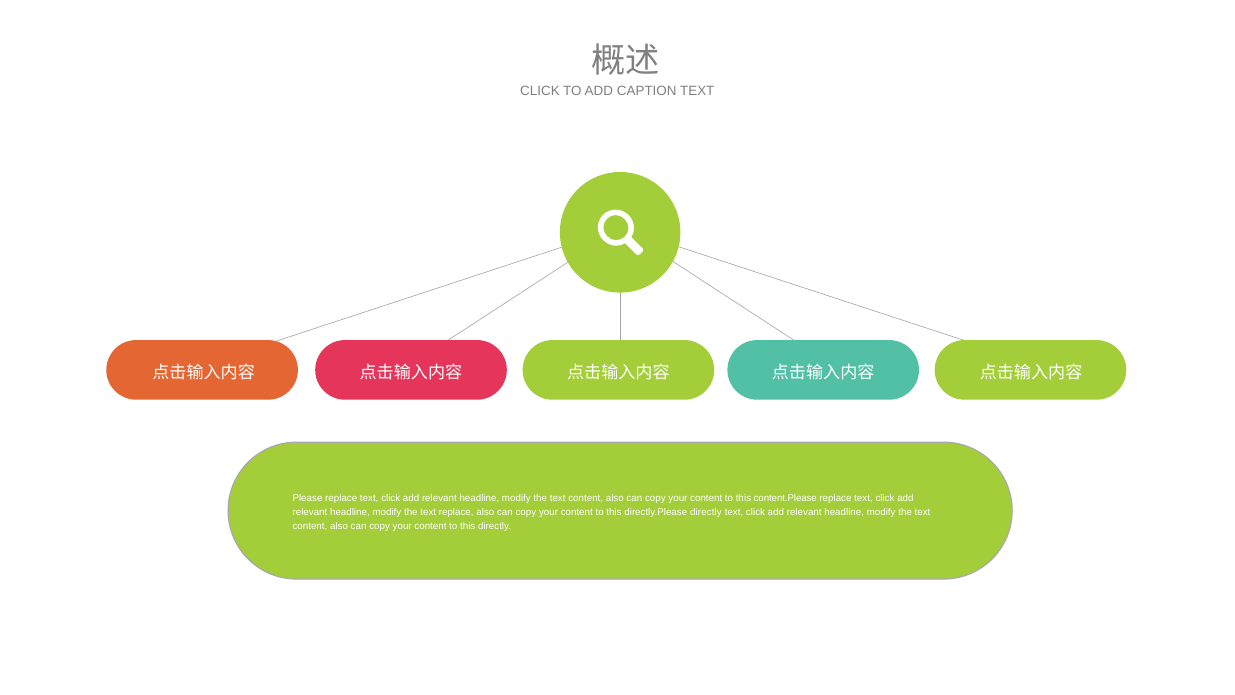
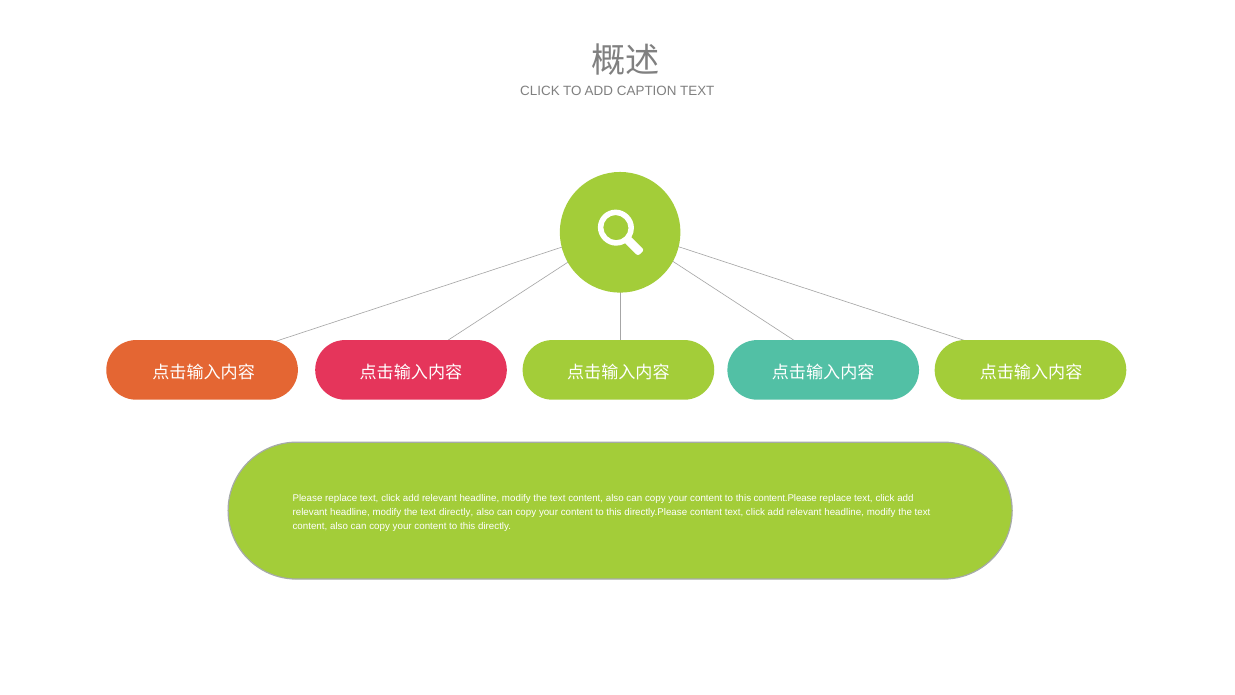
text replace: replace -> directly
directly.Please directly: directly -> content
